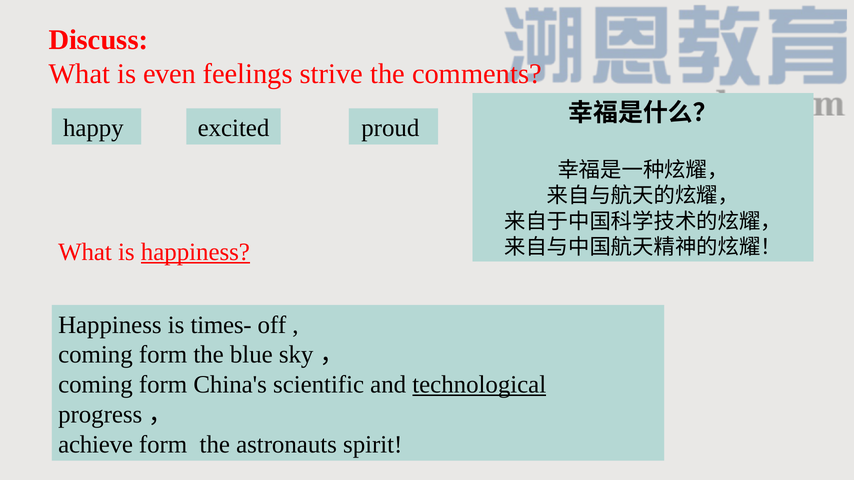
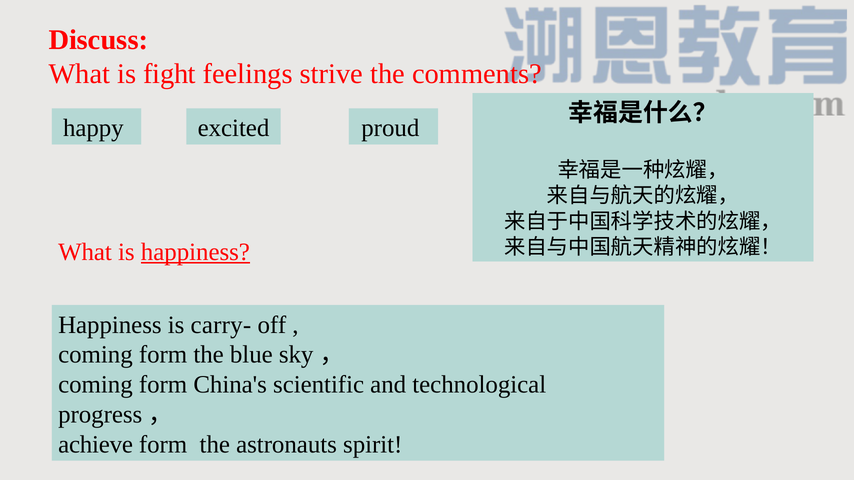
even: even -> fight
times-: times- -> carry-
technological underline: present -> none
